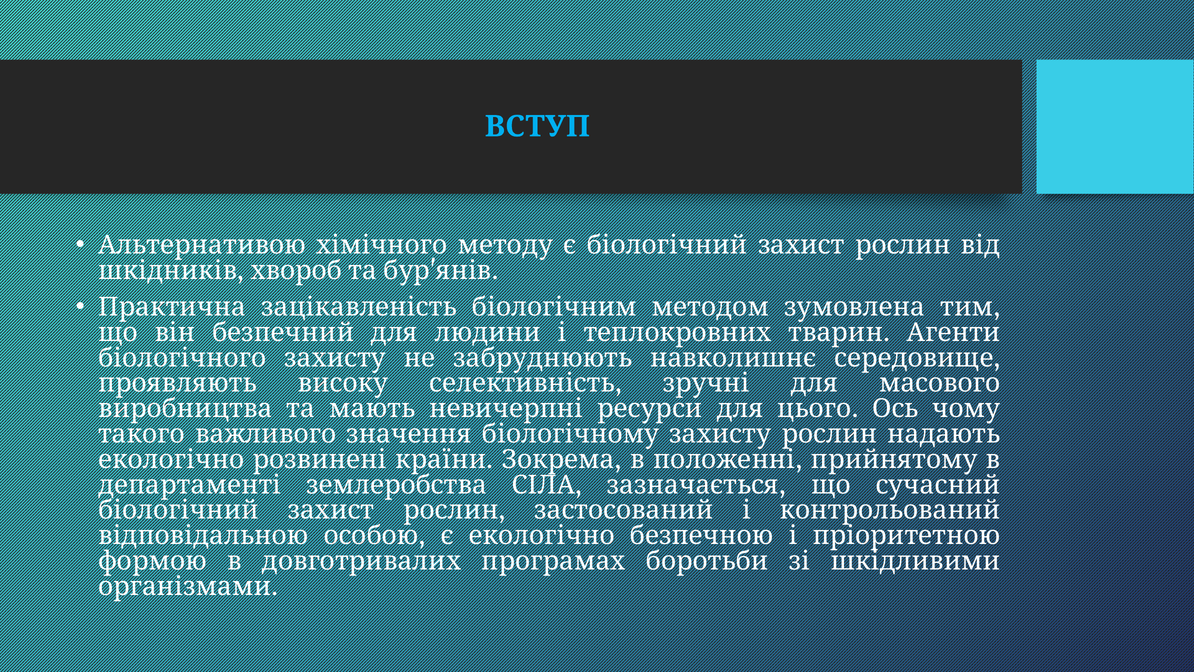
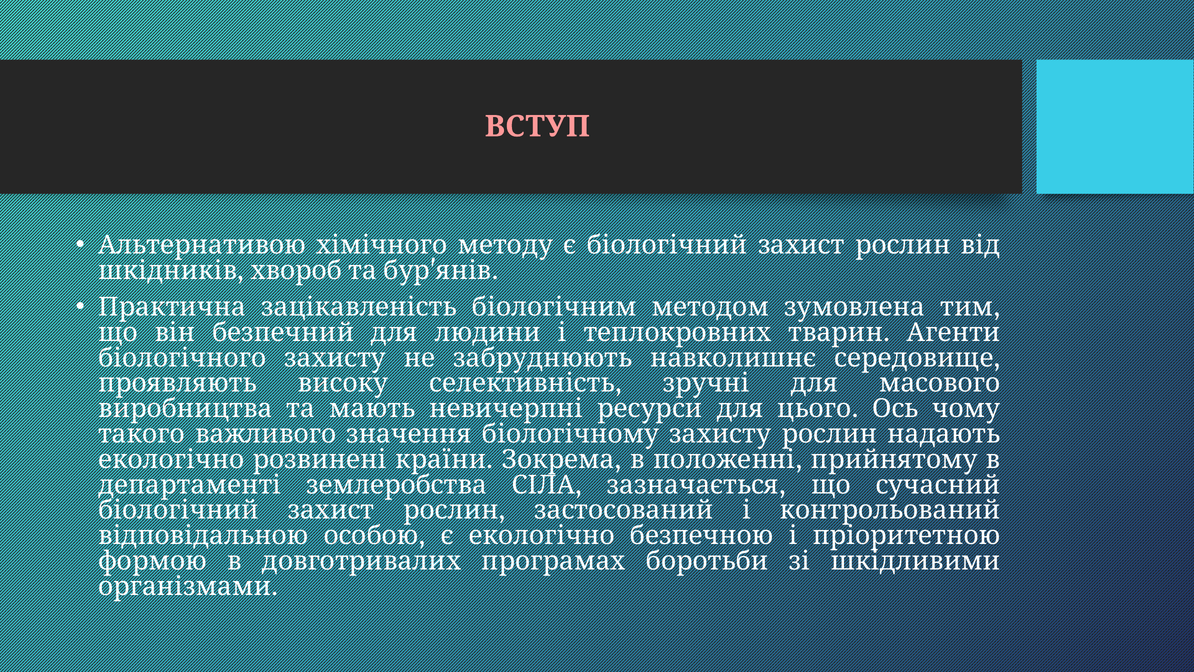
ВСТУП colour: light blue -> pink
